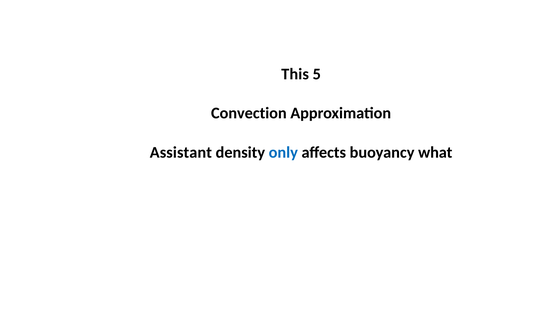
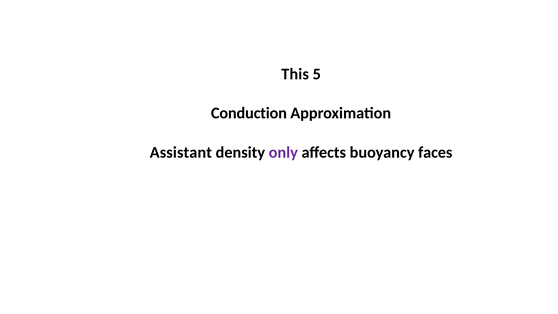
Convection: Convection -> Conduction
only colour: blue -> purple
what: what -> faces
